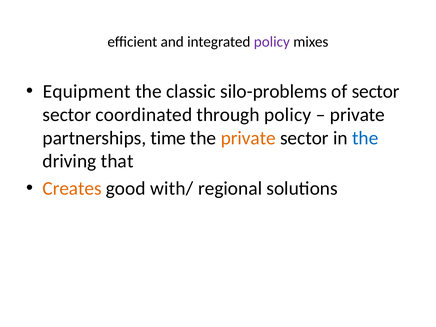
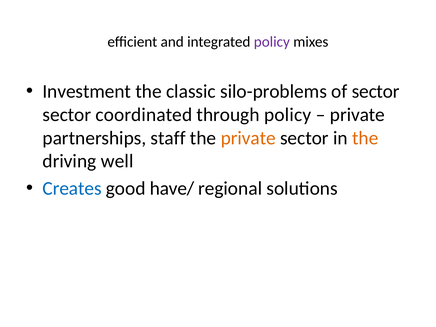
Equipment: Equipment -> Investment
time: time -> staff
the at (365, 138) colour: blue -> orange
that: that -> well
Creates colour: orange -> blue
with/: with/ -> have/
